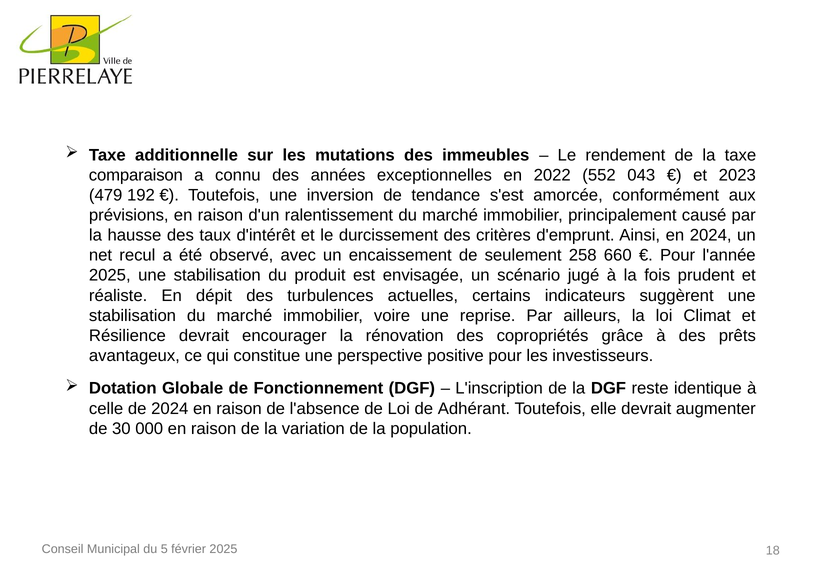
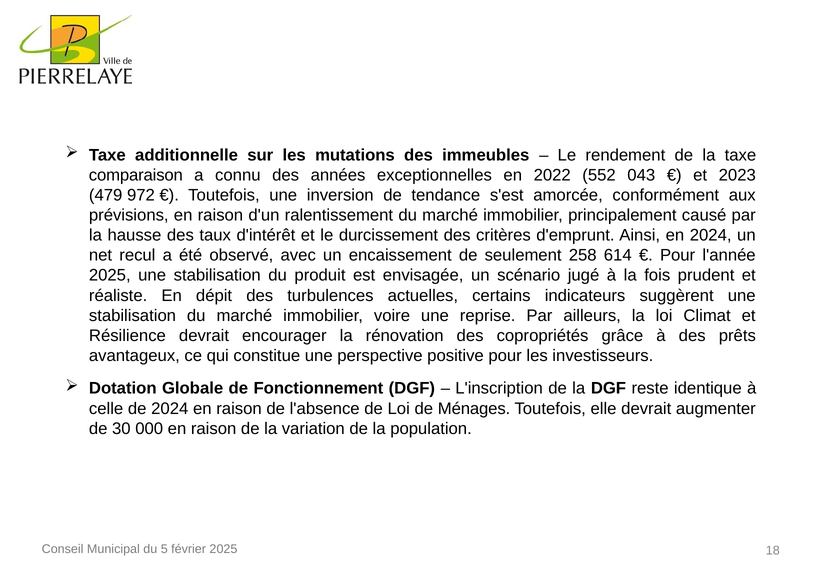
192: 192 -> 972
660: 660 -> 614
Adhérant: Adhérant -> Ménages
